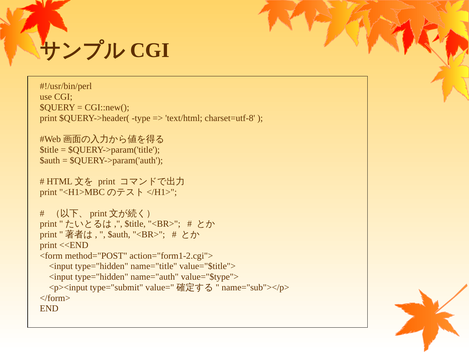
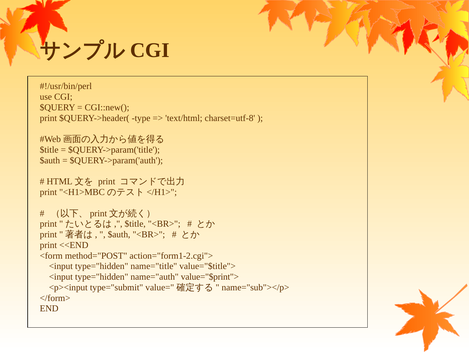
value="$type">: value="$type"> -> value="$print">
